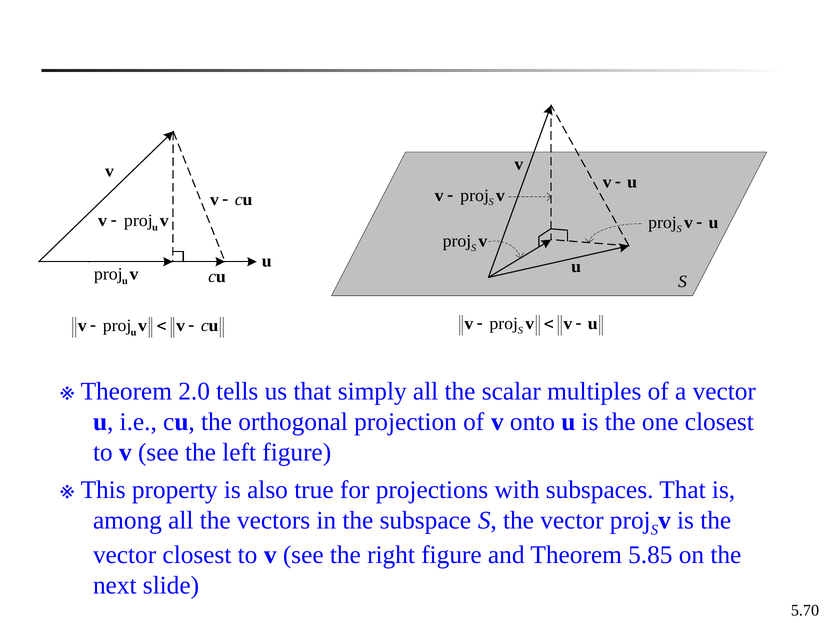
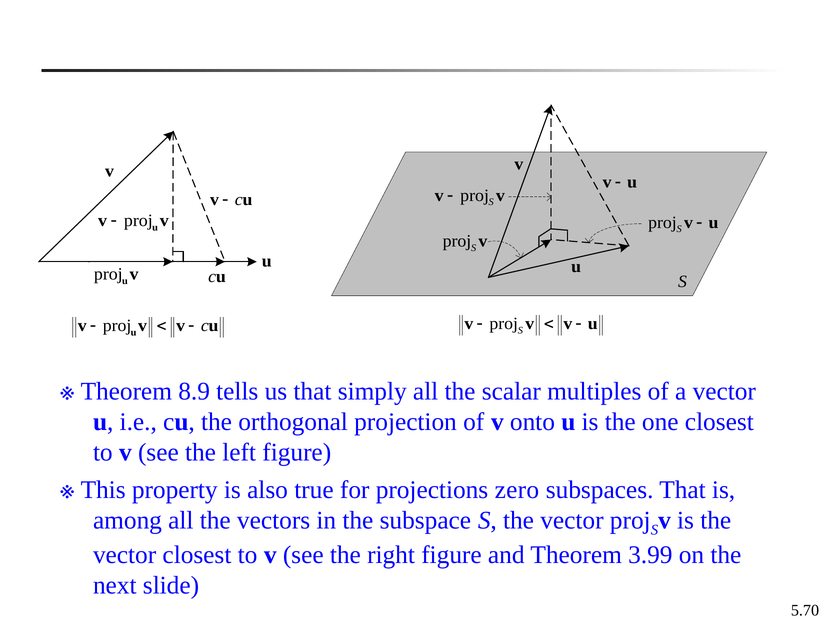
2.0: 2.0 -> 8.9
with: with -> zero
5.85: 5.85 -> 3.99
